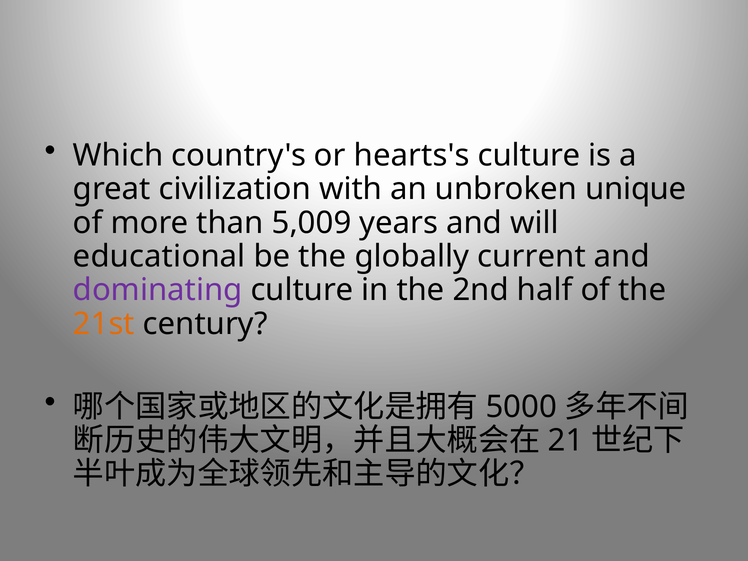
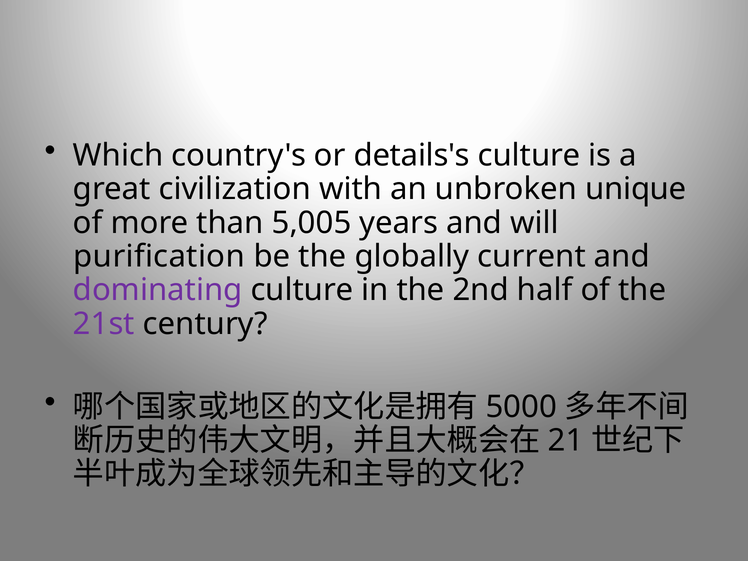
hearts's: hearts's -> details's
5,009: 5,009 -> 5,005
educational: educational -> purification
21st colour: orange -> purple
